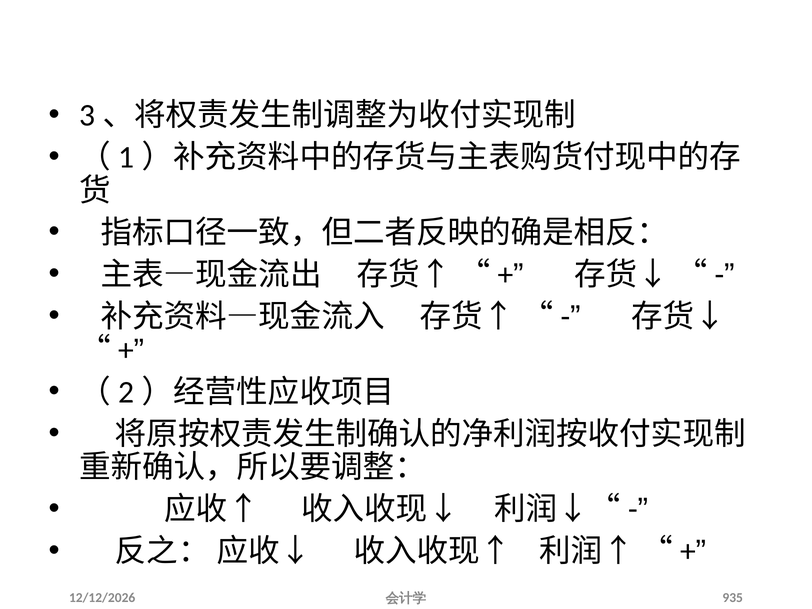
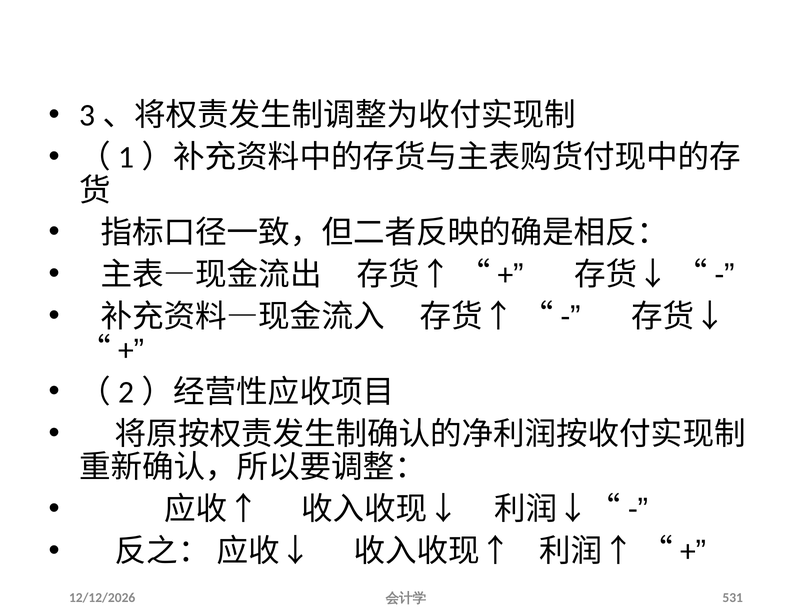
935: 935 -> 531
